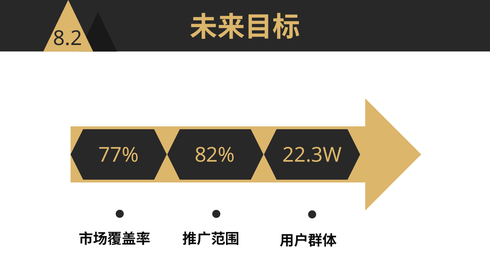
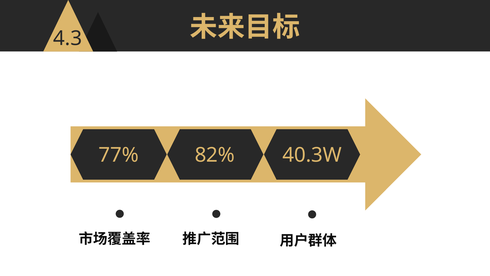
8.2: 8.2 -> 4.3
22.3W: 22.3W -> 40.3W
